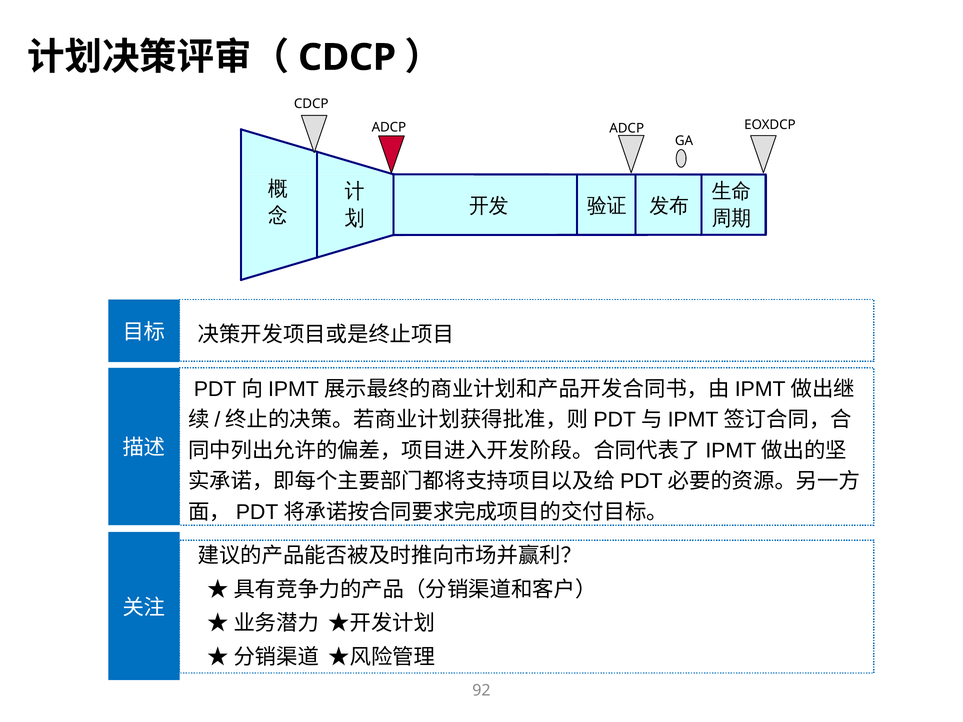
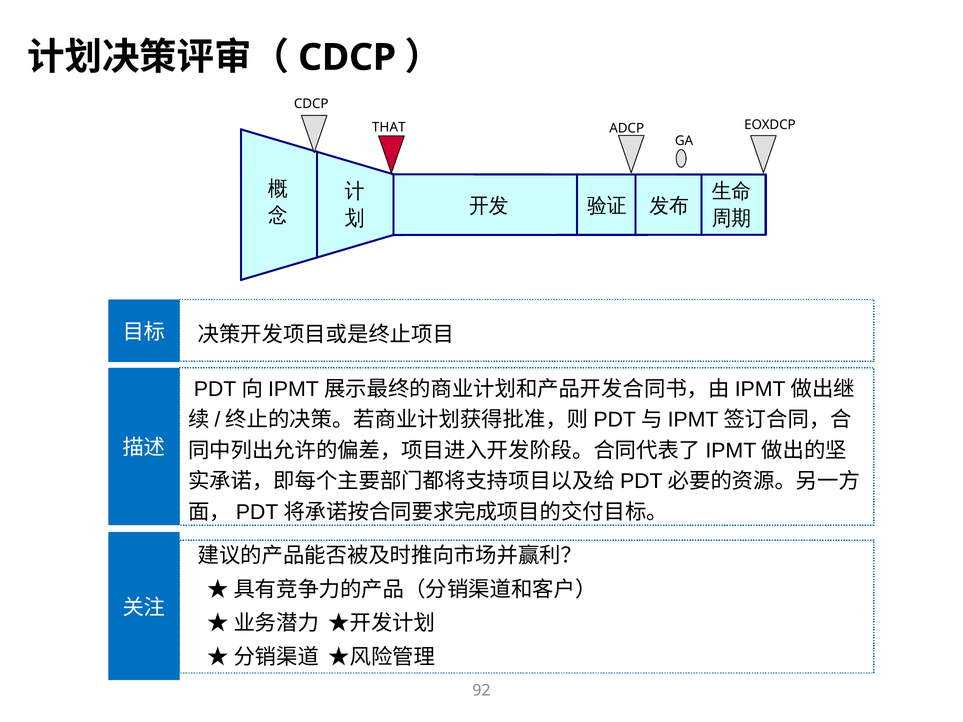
ADCP at (389, 128): ADCP -> THAT
